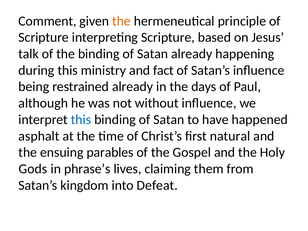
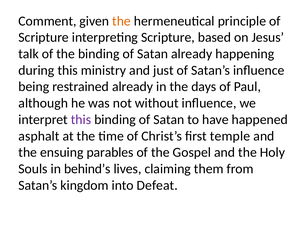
fact: fact -> just
this at (81, 120) colour: blue -> purple
natural: natural -> temple
Gods: Gods -> Souls
phrase’s: phrase’s -> behind’s
